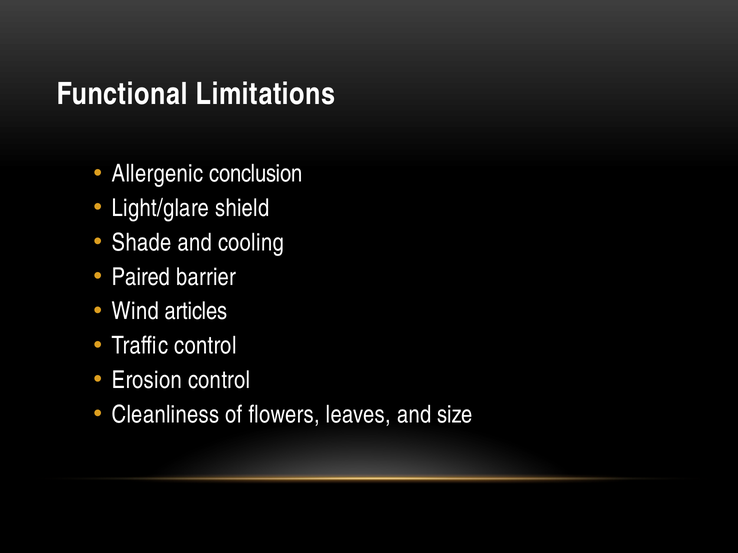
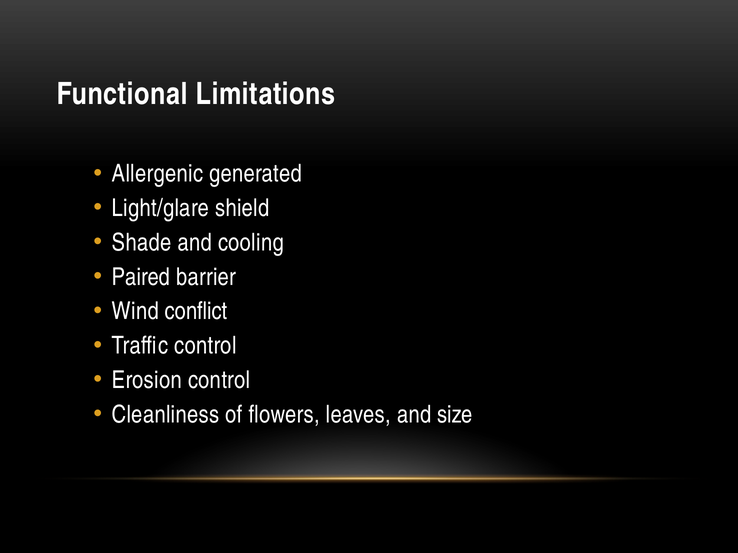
conclusion: conclusion -> generated
articles: articles -> conflict
